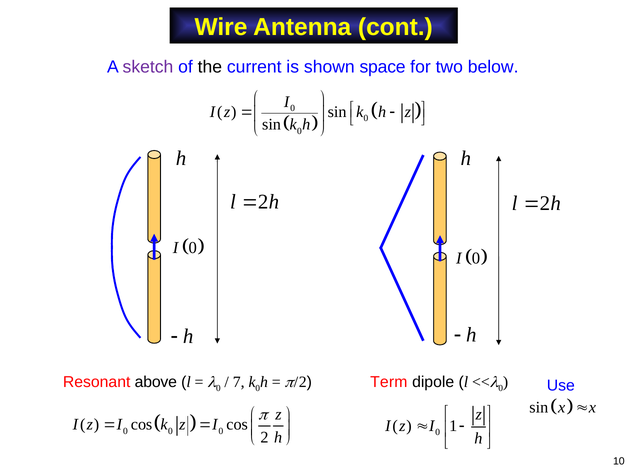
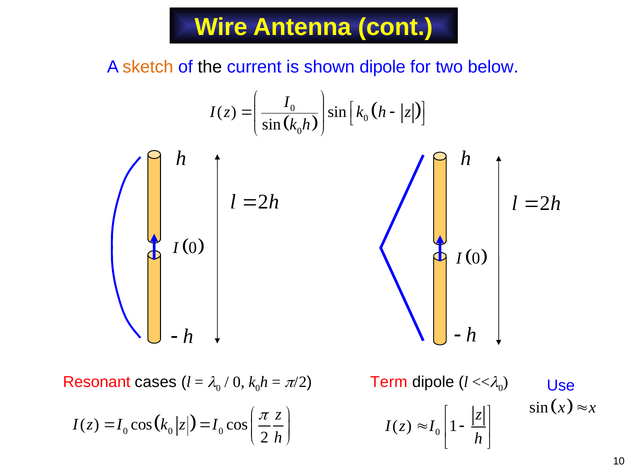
sketch colour: purple -> orange
shown space: space -> dipole
above: above -> cases
7 at (239, 382): 7 -> 0
